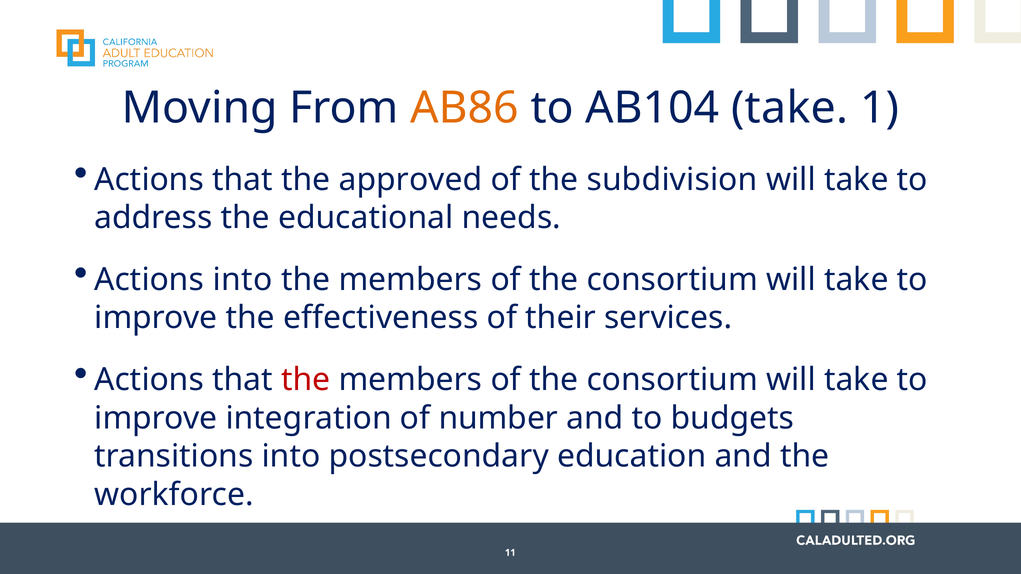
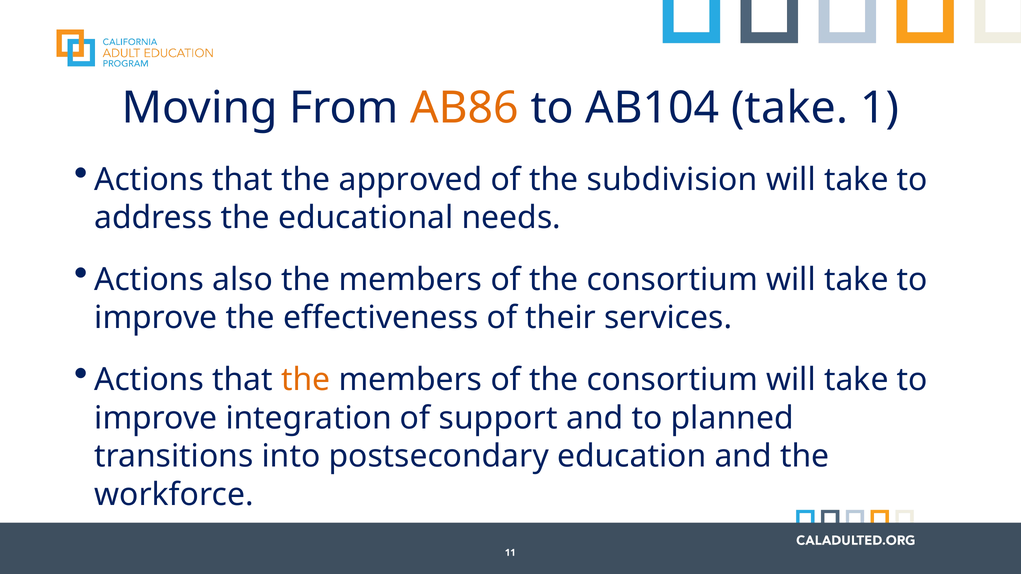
Actions into: into -> also
the at (306, 380) colour: red -> orange
number: number -> support
budgets: budgets -> planned
